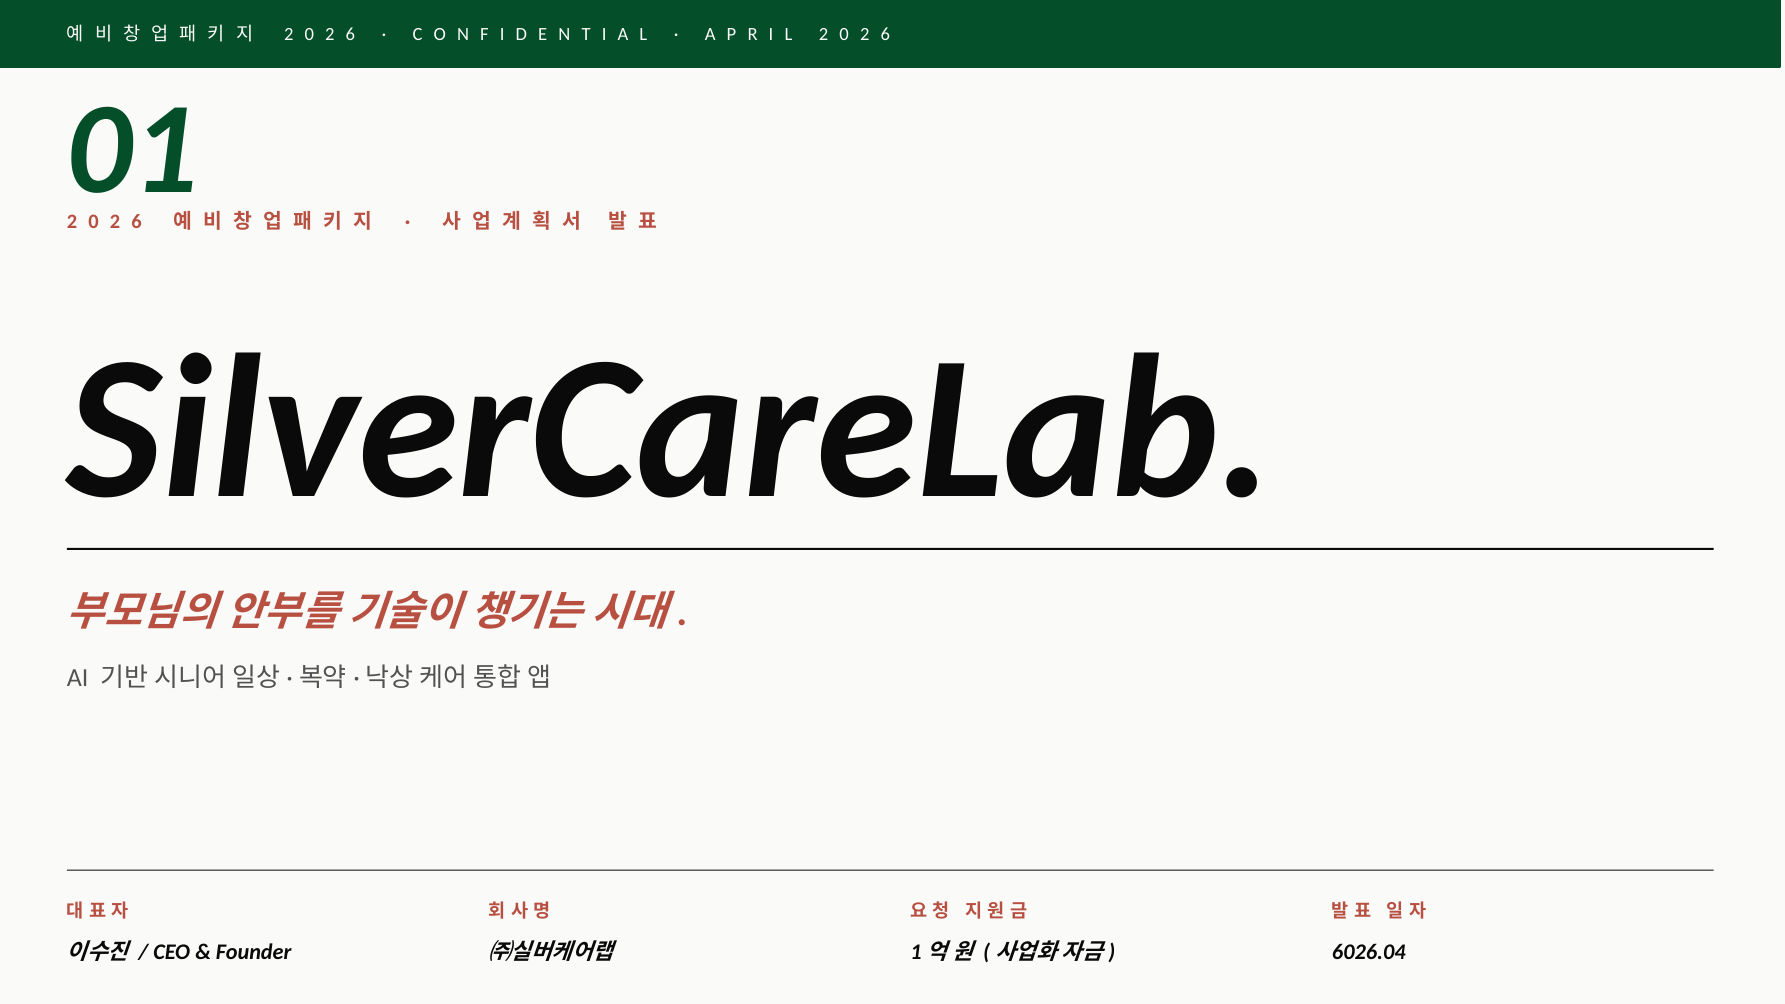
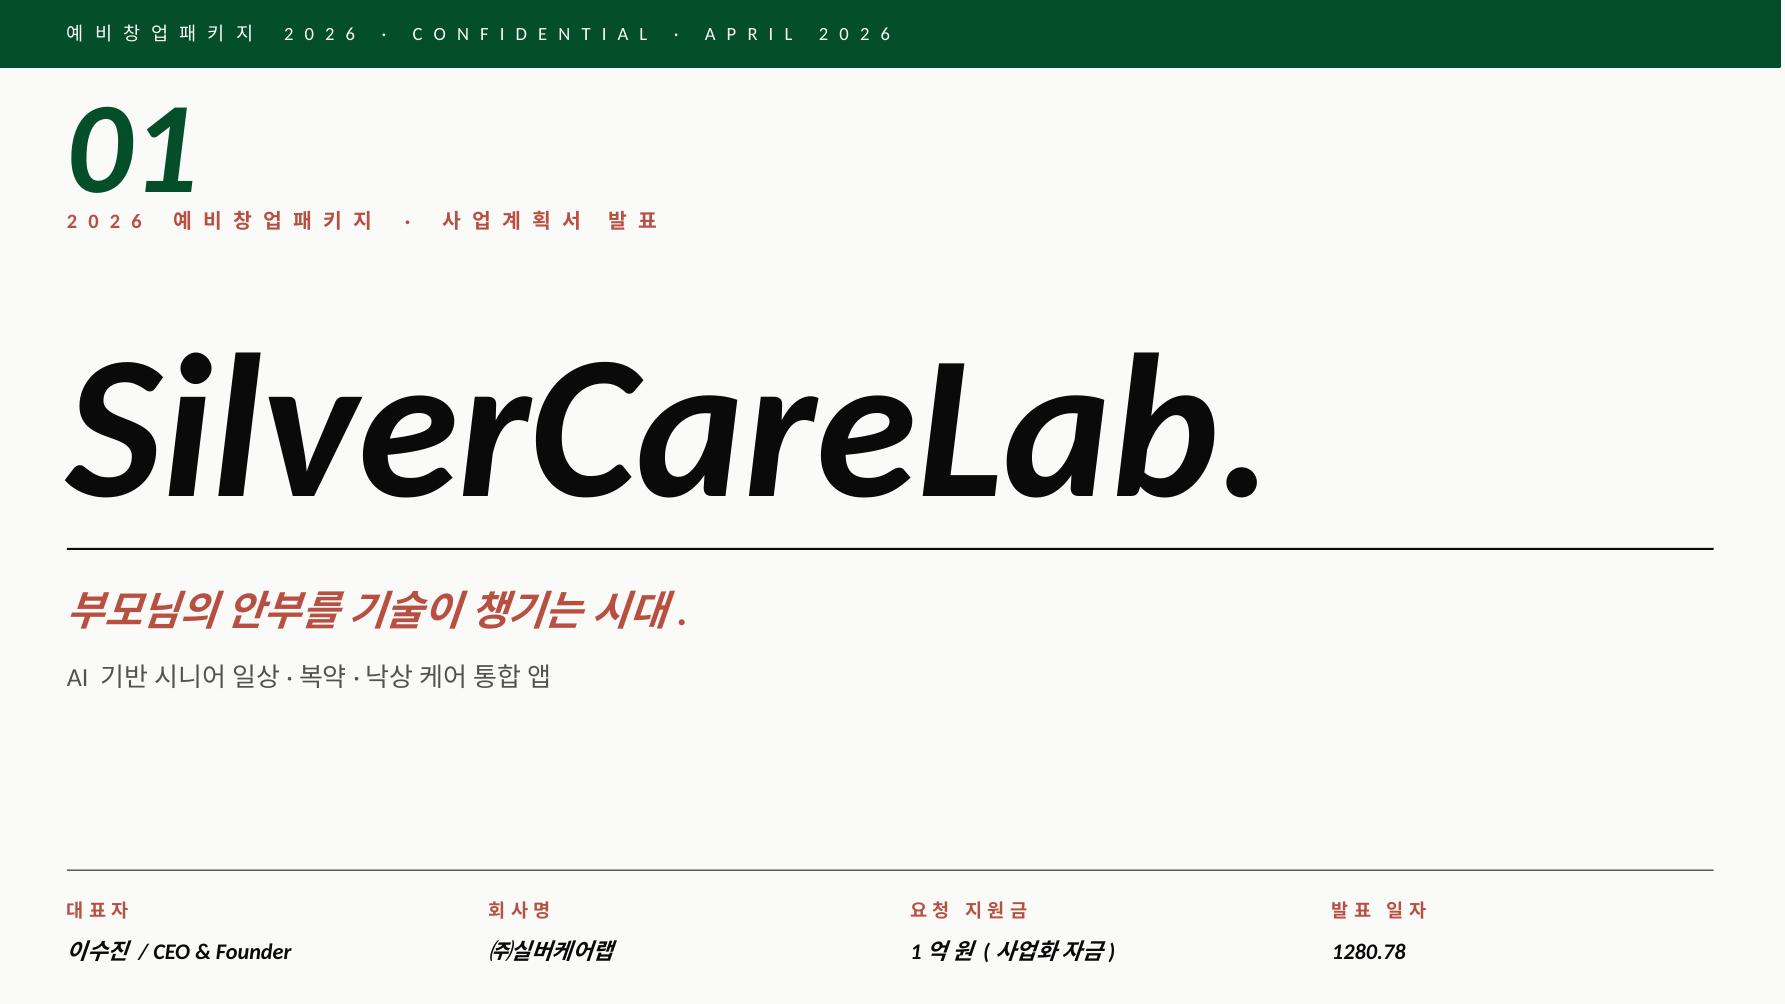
6026.04: 6026.04 -> 1280.78
